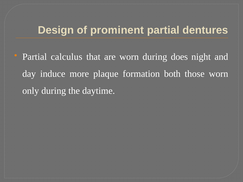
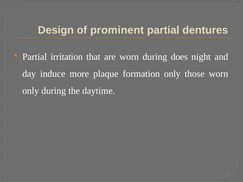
calculus: calculus -> irritation
formation both: both -> only
